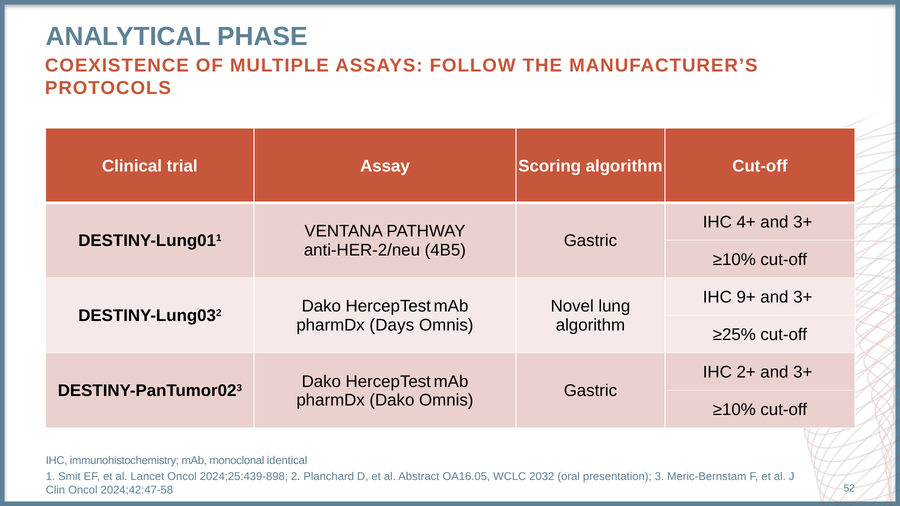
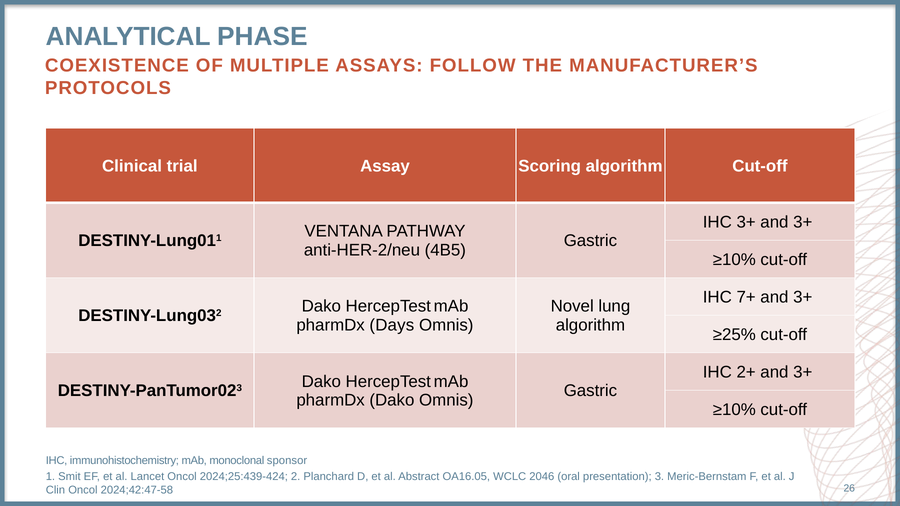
IHC 4+: 4+ -> 3+
9+: 9+ -> 7+
identical: identical -> sponsor
2024;25:439-898: 2024;25:439-898 -> 2024;25:439-424
2032: 2032 -> 2046
52: 52 -> 26
